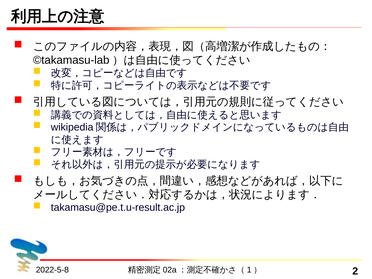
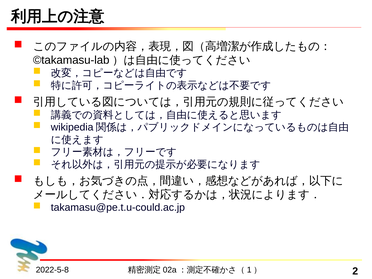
takamasu@pe.t.u-result.ac.jp: takamasu@pe.t.u-result.ac.jp -> takamasu@pe.t.u-could.ac.jp
